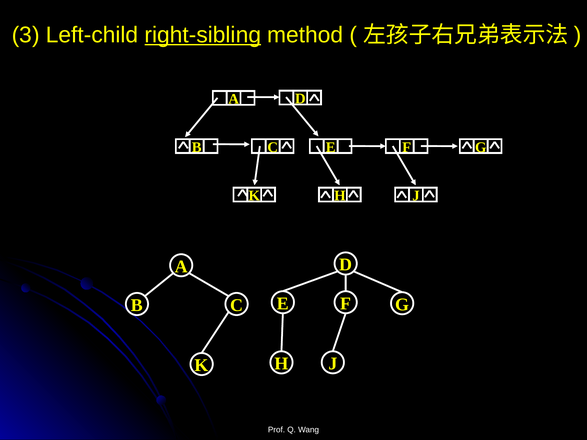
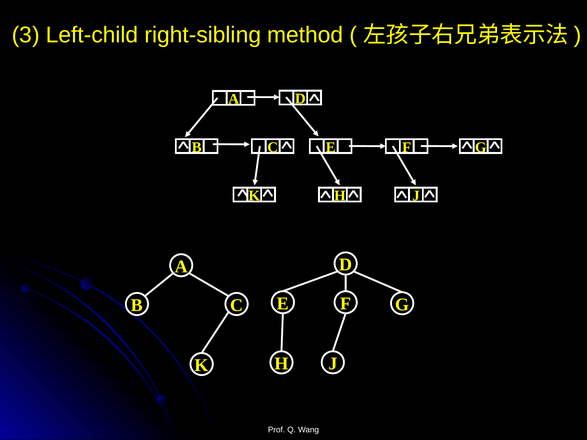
right-sibling underline: present -> none
